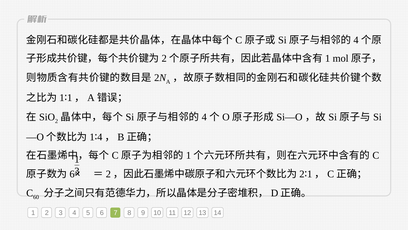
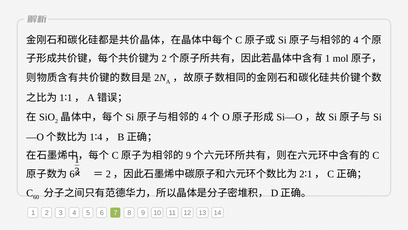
1 at (188, 155): 1 -> 9
